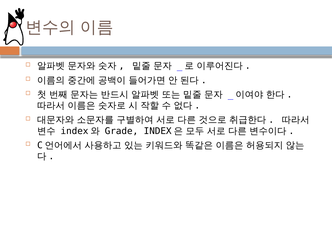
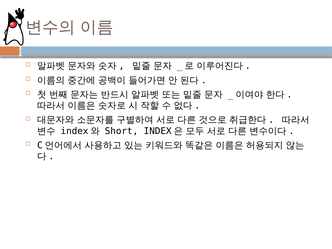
Grade: Grade -> Short
